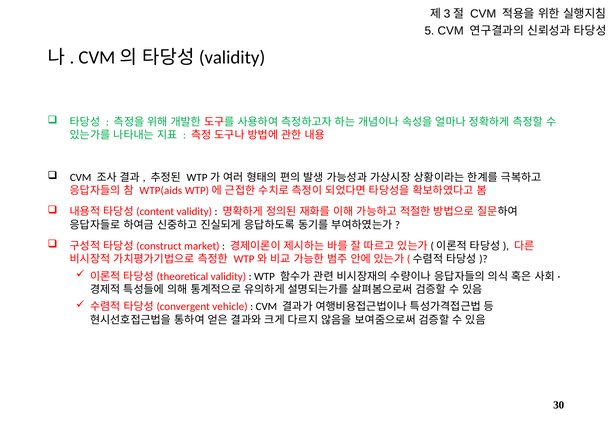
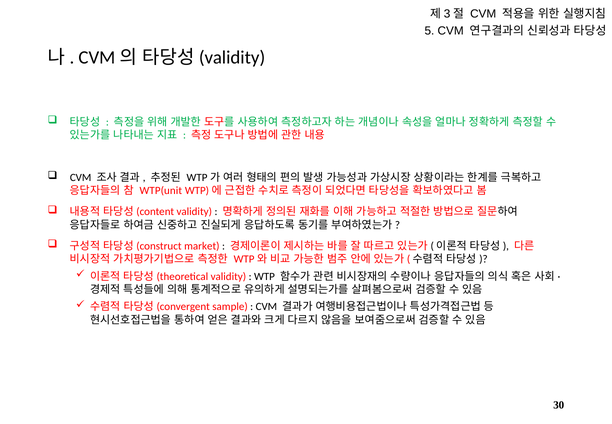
WTP(aids: WTP(aids -> WTP(unit
vehicle: vehicle -> sample
